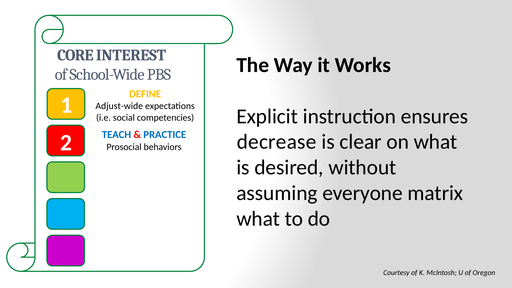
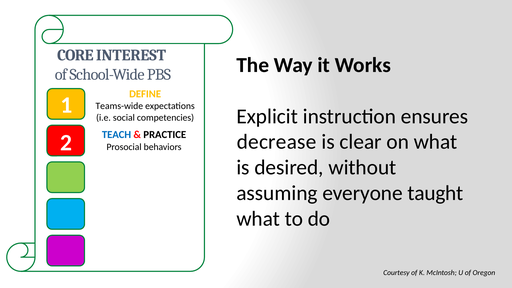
Adjust-wide: Adjust-wide -> Teams-wide
PRACTICE colour: blue -> black
matrix: matrix -> taught
